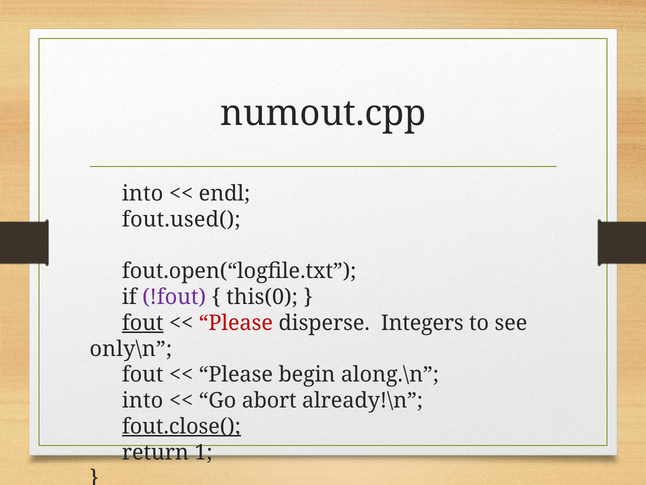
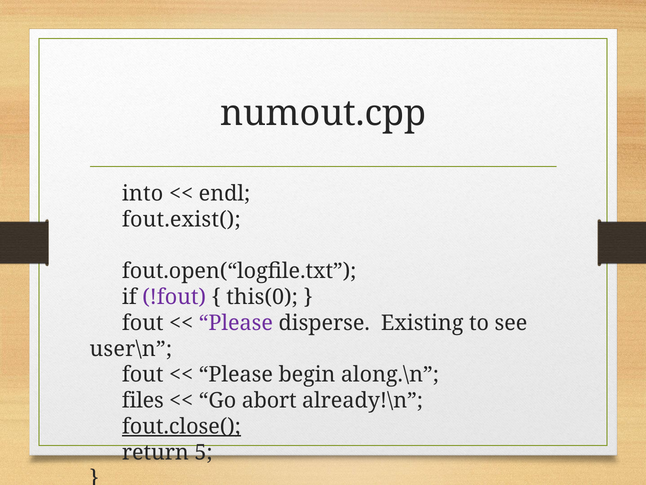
fout.used(: fout.used( -> fout.exist(
fout at (143, 323) underline: present -> none
Please at (236, 323) colour: red -> purple
Integers: Integers -> Existing
only\n: only\n -> user\n
into at (143, 400): into -> files
1: 1 -> 5
